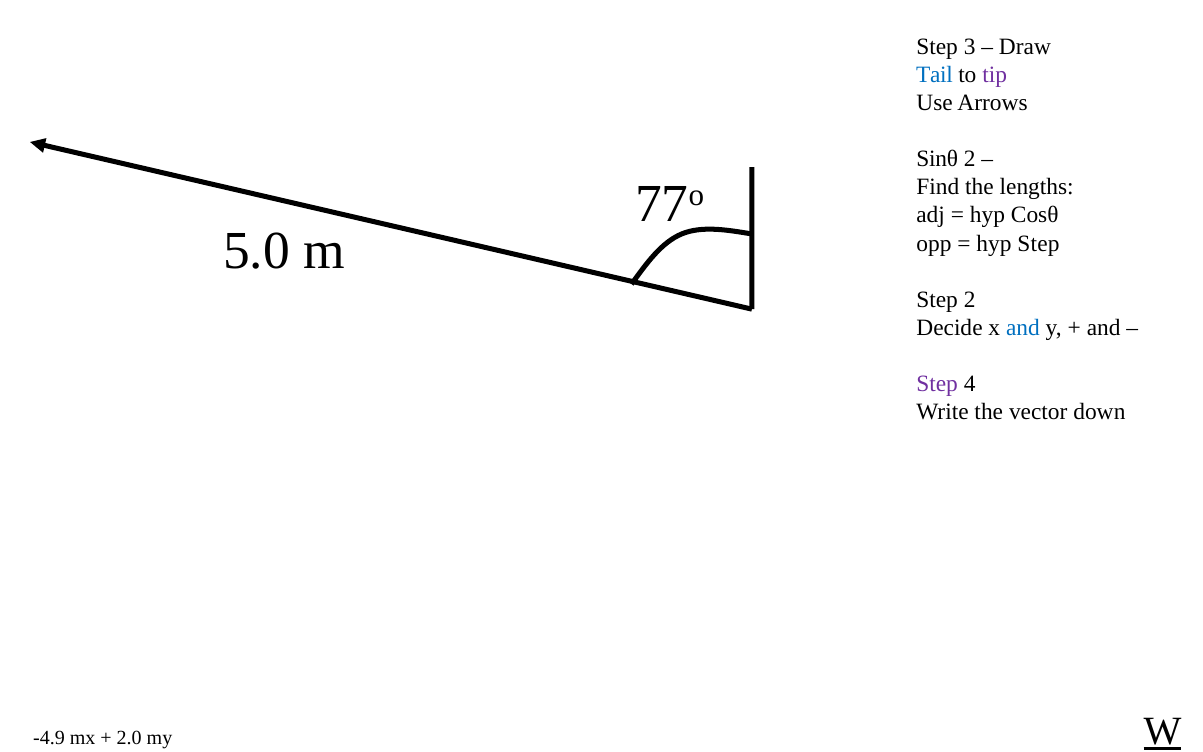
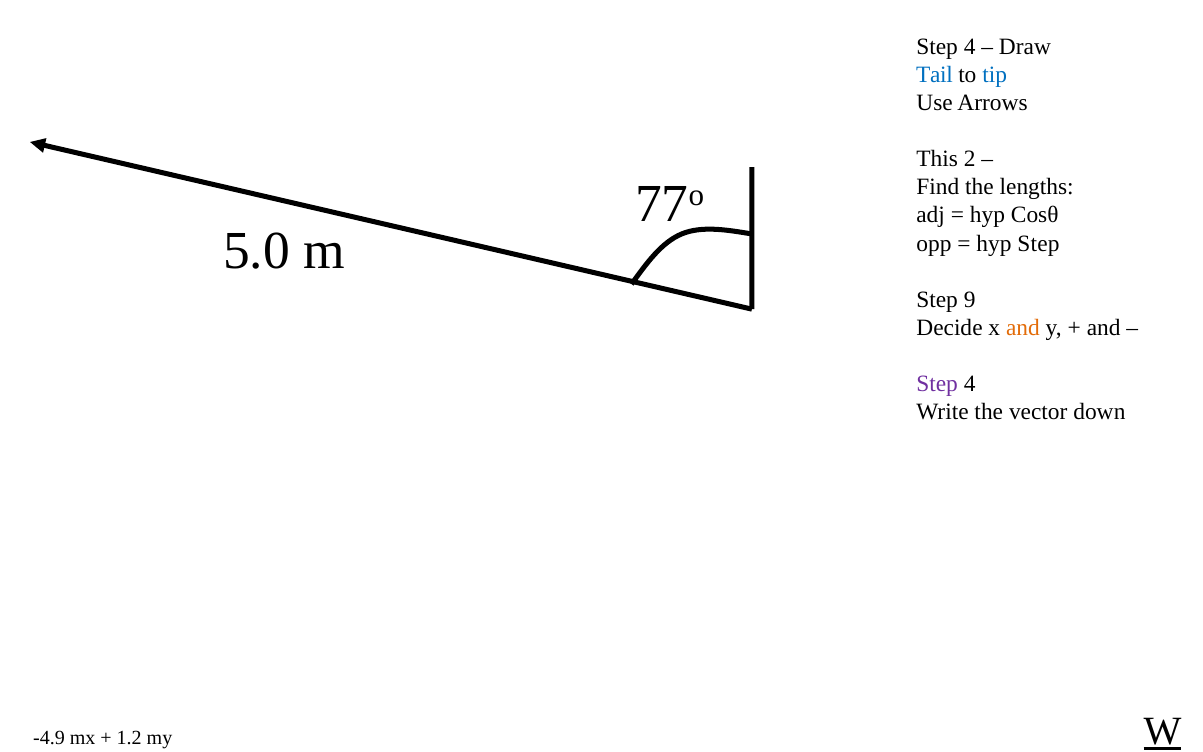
3 at (970, 47): 3 -> 4
tip colour: purple -> blue
Sinθ: Sinθ -> This
Step 2: 2 -> 9
and at (1023, 328) colour: blue -> orange
2.0: 2.0 -> 1.2
